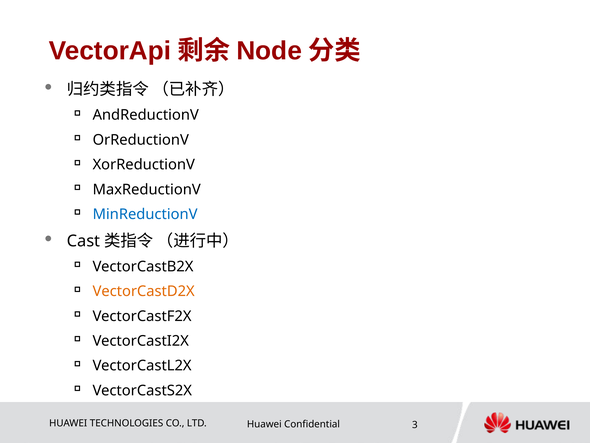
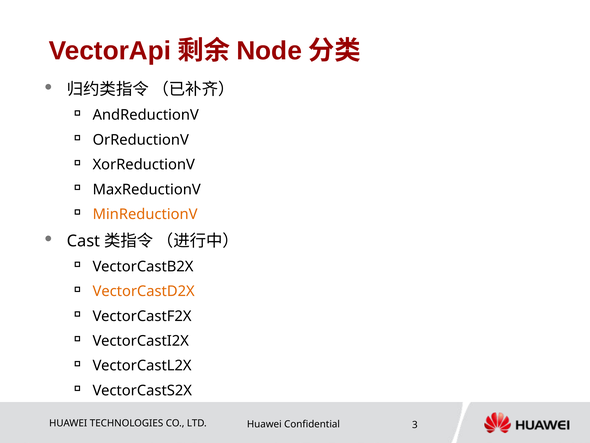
MinReductionV colour: blue -> orange
